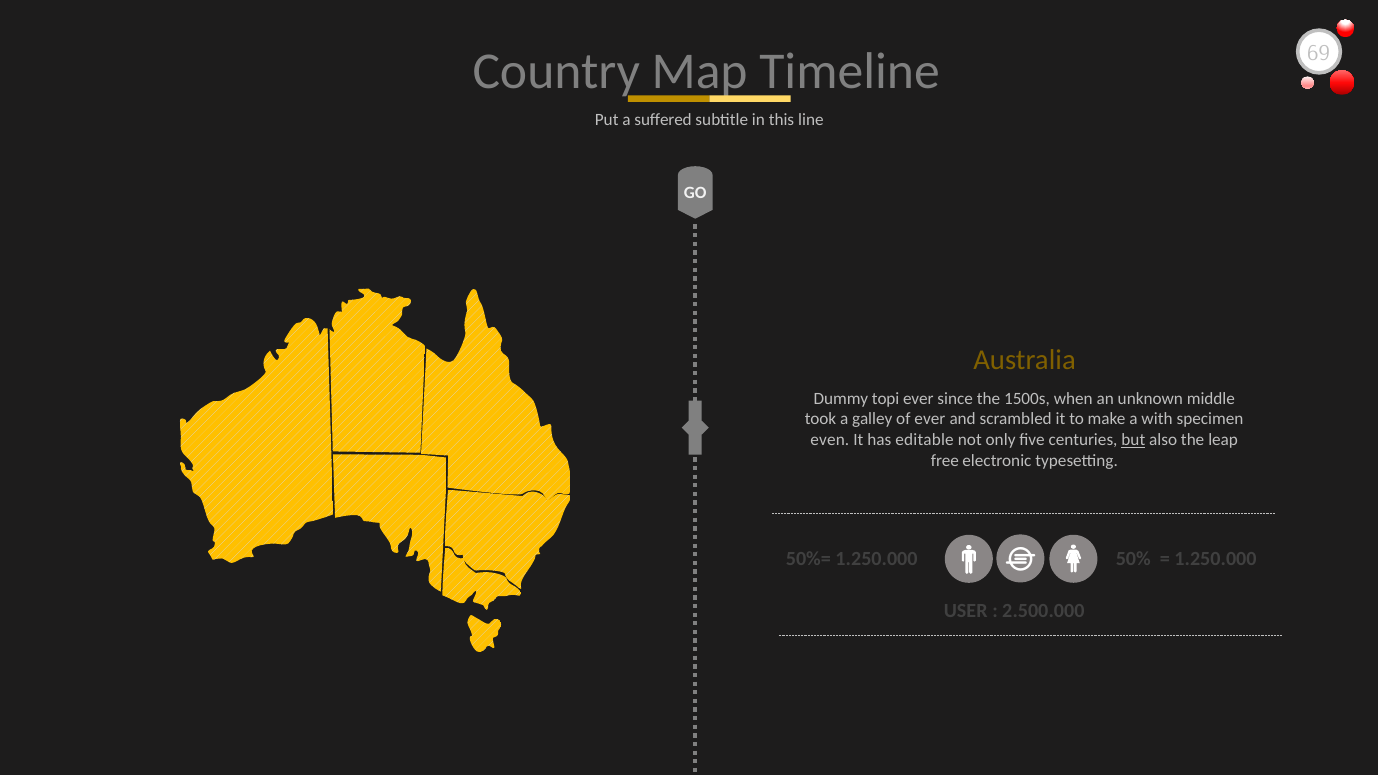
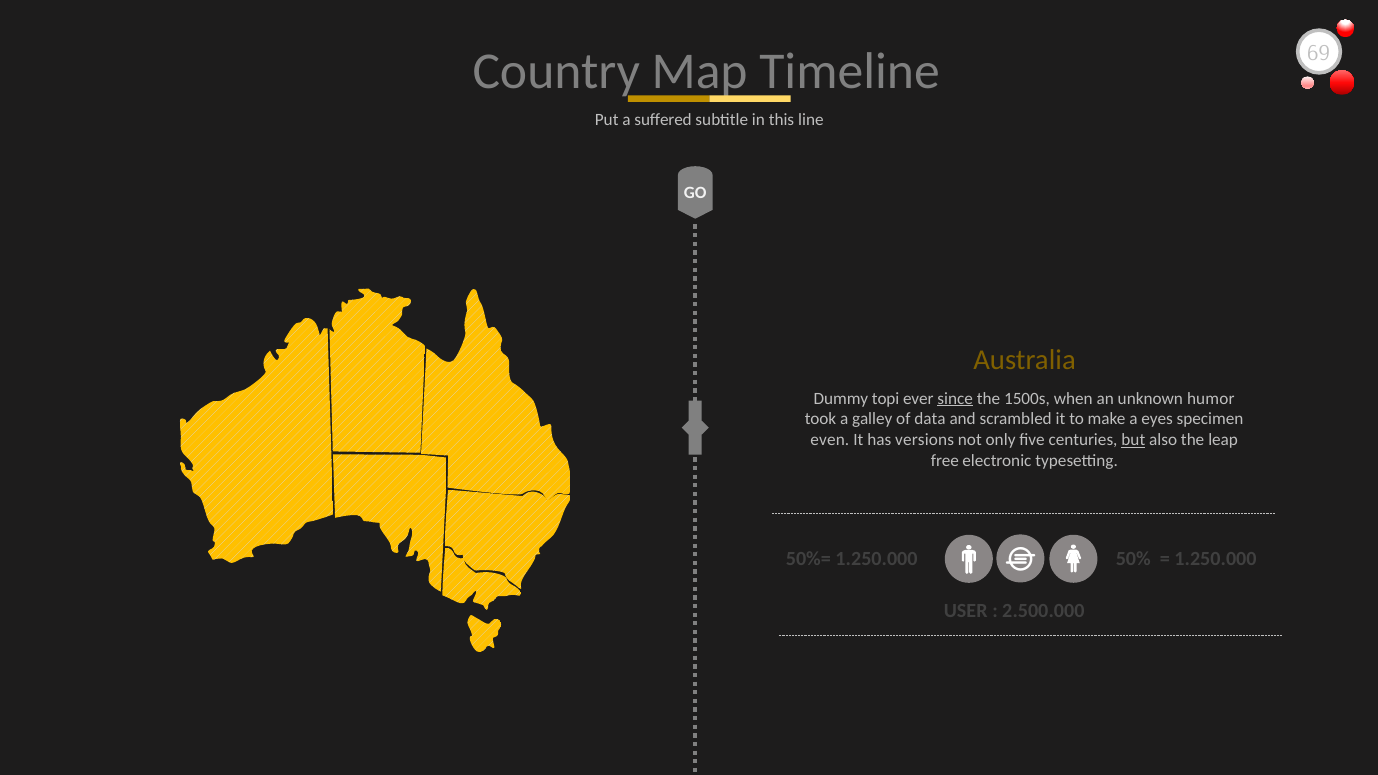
since underline: none -> present
middle: middle -> humor
of ever: ever -> data
with: with -> eyes
editable: editable -> versions
